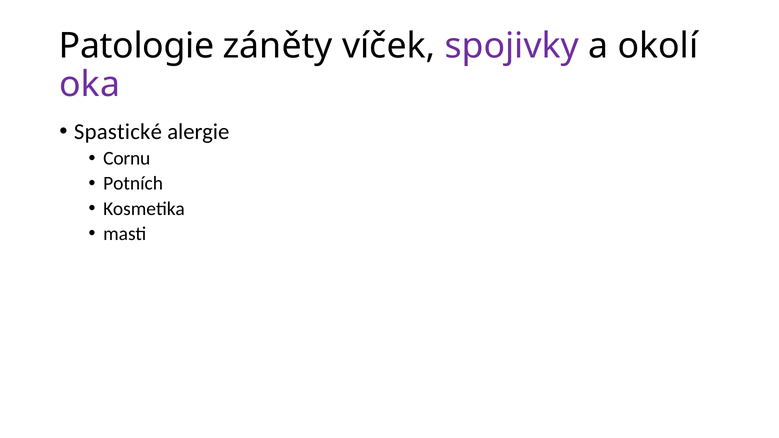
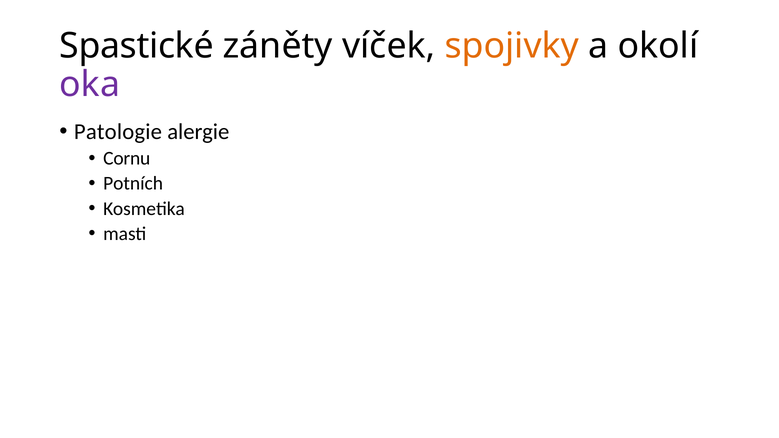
Patologie: Patologie -> Spastické
spojivky colour: purple -> orange
Spastické: Spastické -> Patologie
